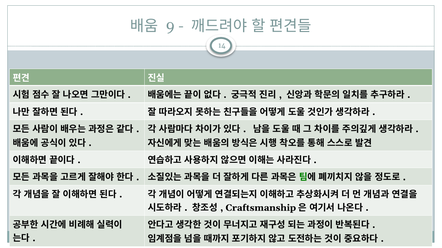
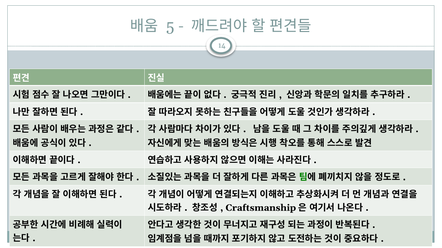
9: 9 -> 5
